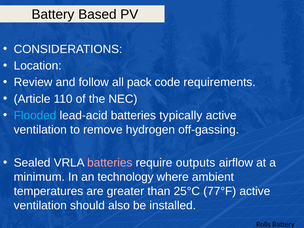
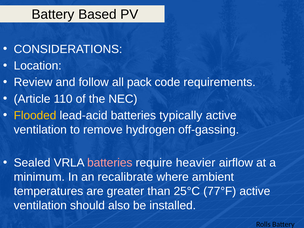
Flooded colour: light blue -> yellow
outputs: outputs -> heavier
technology: technology -> recalibrate
